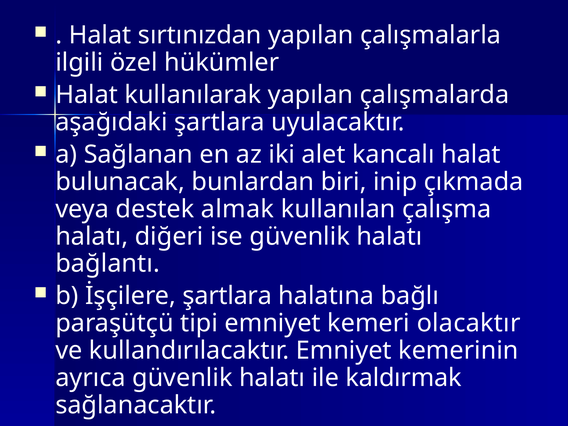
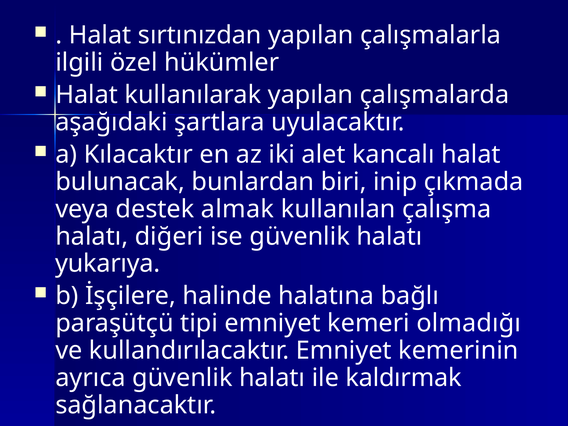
Sağlanan: Sağlanan -> Kılacaktır
bağlantı: bağlantı -> yukarıya
İşçilere şartlara: şartlara -> halinde
olacaktır: olacaktır -> olmadığı
